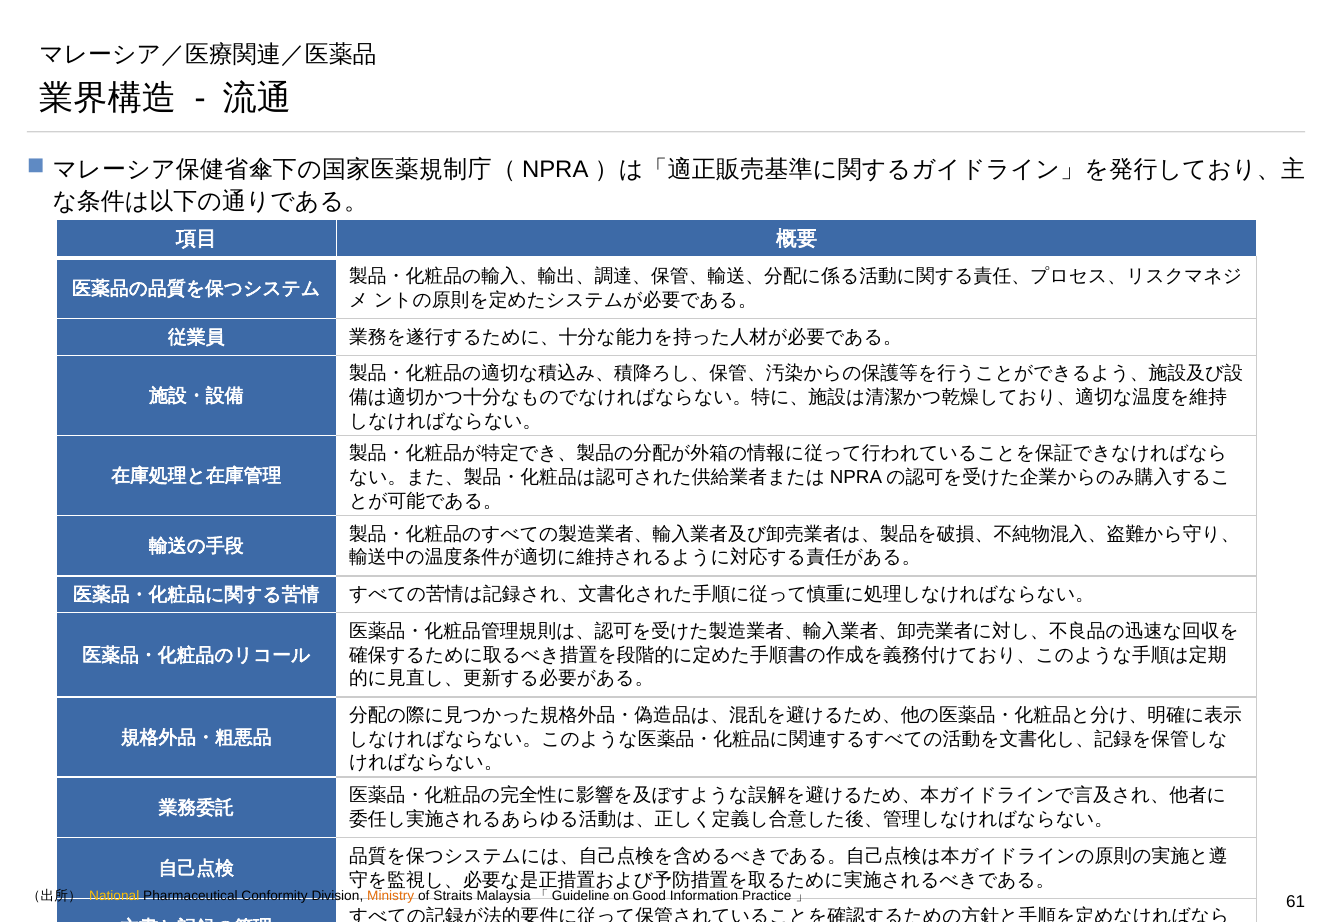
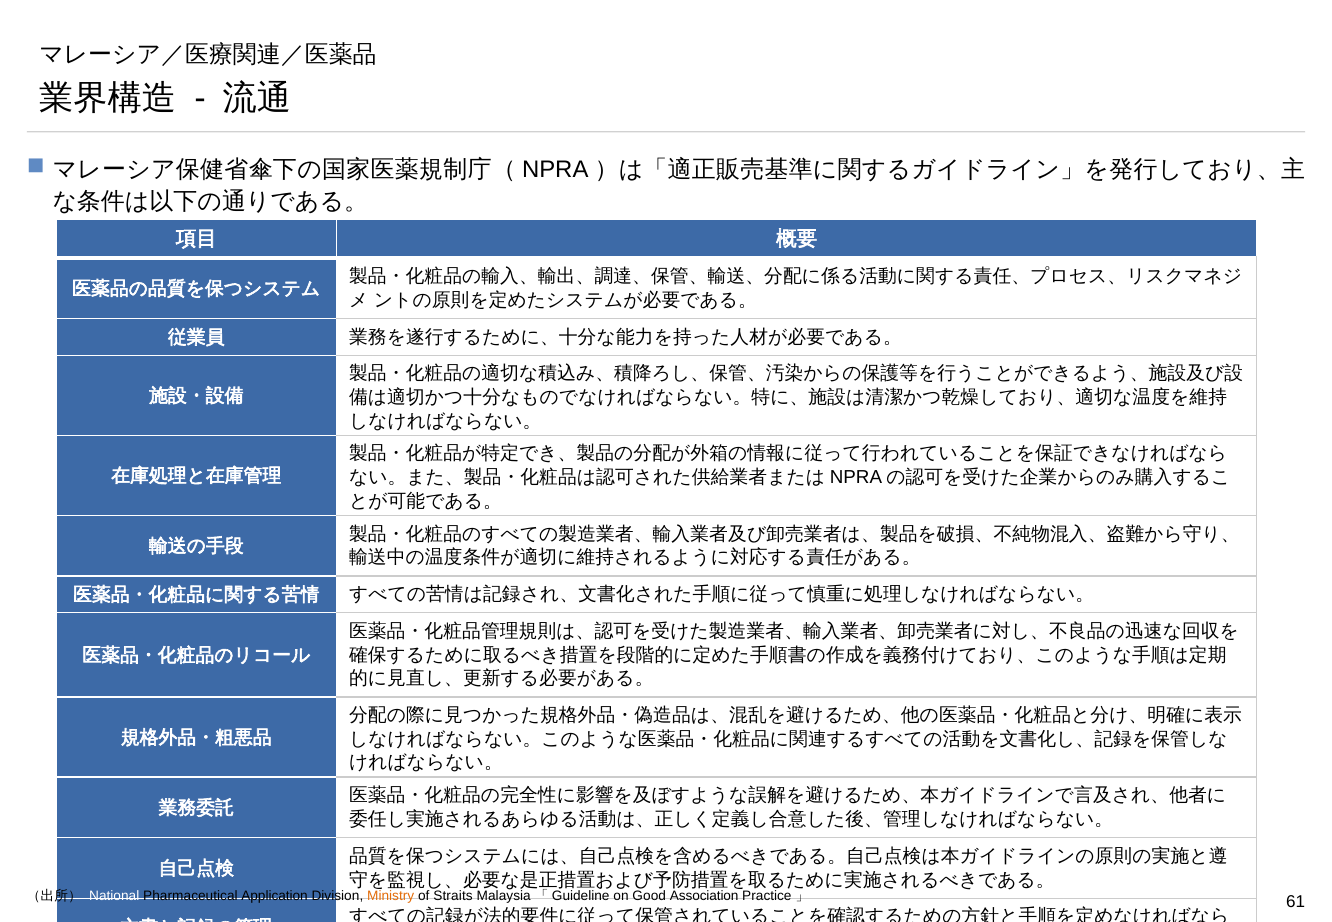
National colour: yellow -> white
Conformity: Conformity -> Application
Information: Information -> Association
